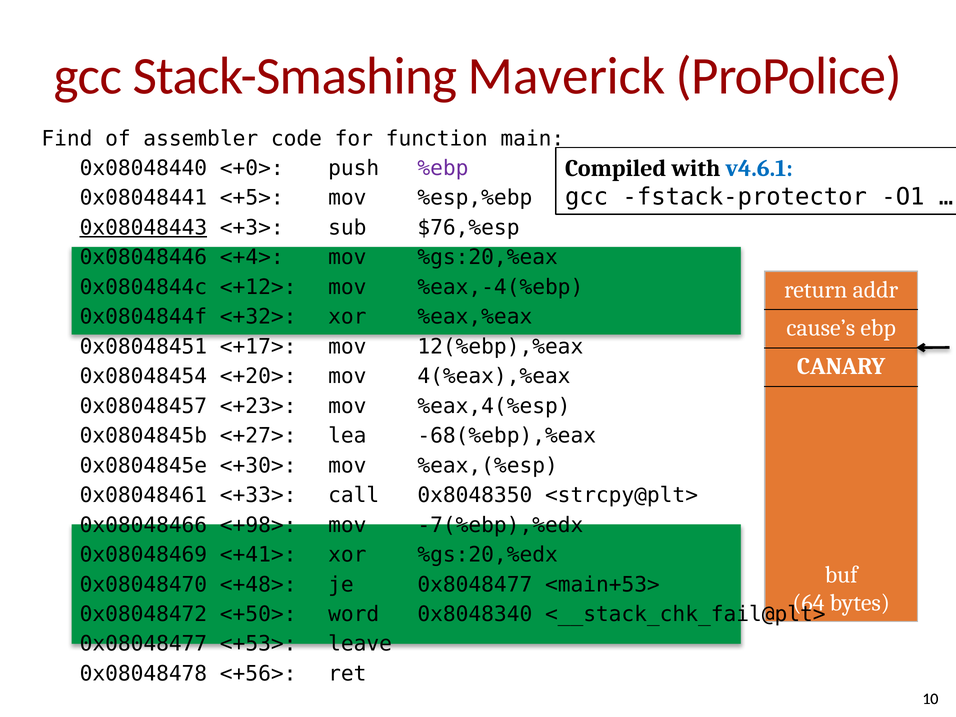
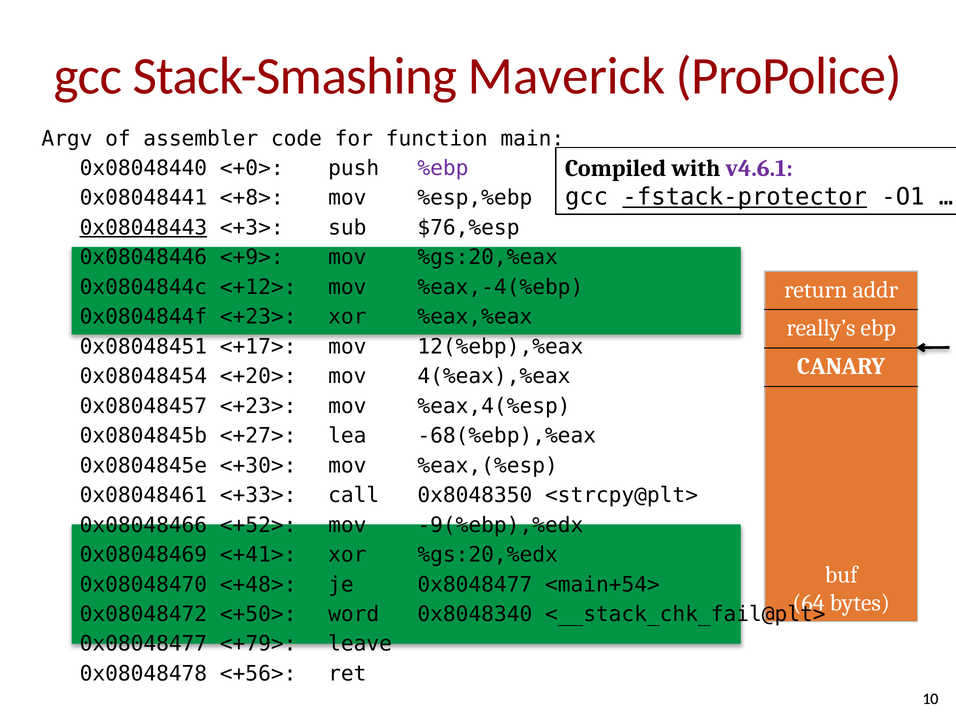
Find: Find -> Argv
v4.6.1 colour: blue -> purple
fstack-protector underline: none -> present
<+5>: <+5> -> <+8>
<+4>: <+4> -> <+9>
0x0804844f <+32>: <+32> -> <+23>
cause’s: cause’s -> really’s
<+98>: <+98> -> <+52>
-7(%ebp),%edx: -7(%ebp),%edx -> -9(%ebp),%edx
<main+53>: <main+53> -> <main+54>
<+53>: <+53> -> <+79>
